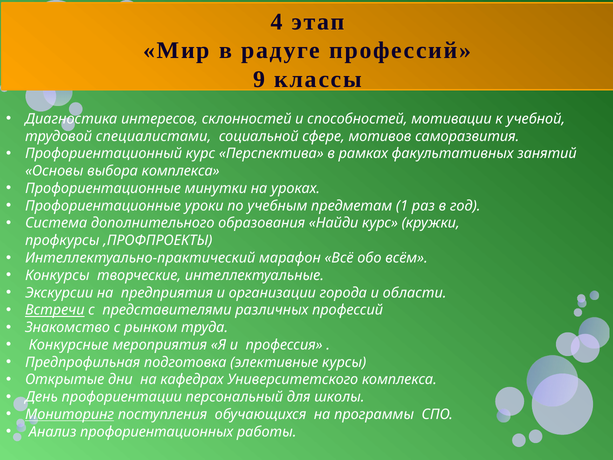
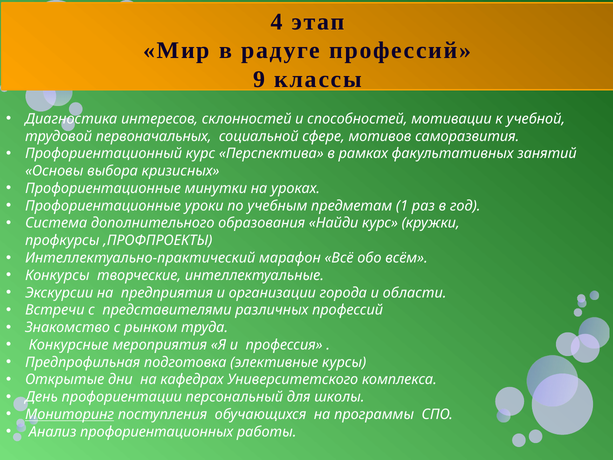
специалистами: специалистами -> первоначальных
выбора комплекса: комплекса -> кризисных
Встречи underline: present -> none
